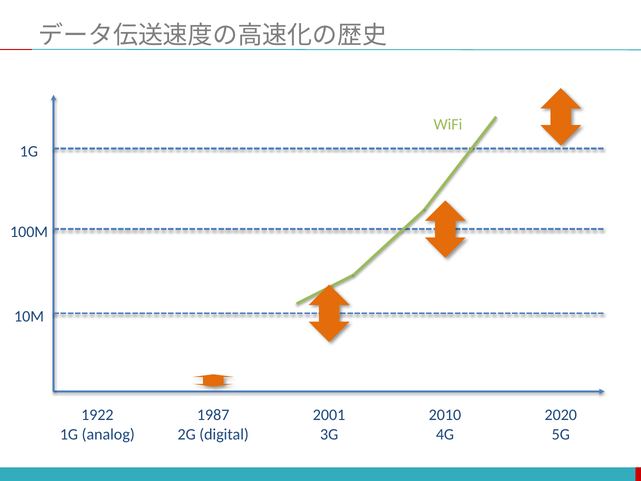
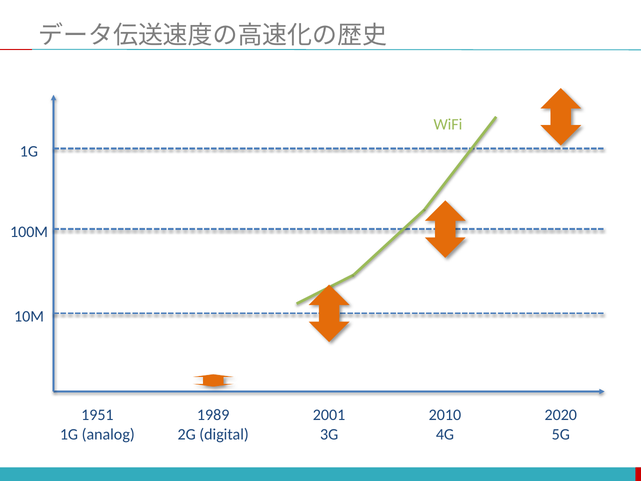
1922: 1922 -> 1951
1987: 1987 -> 1989
